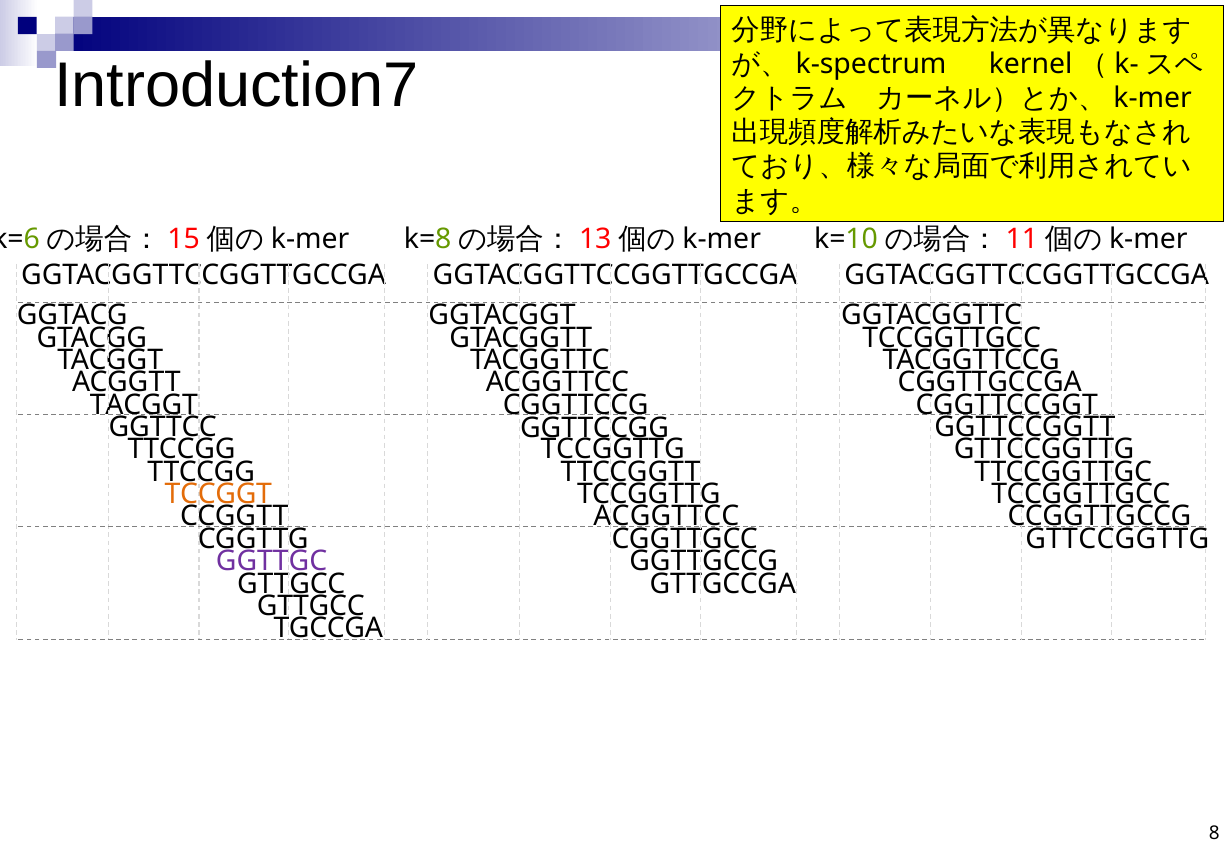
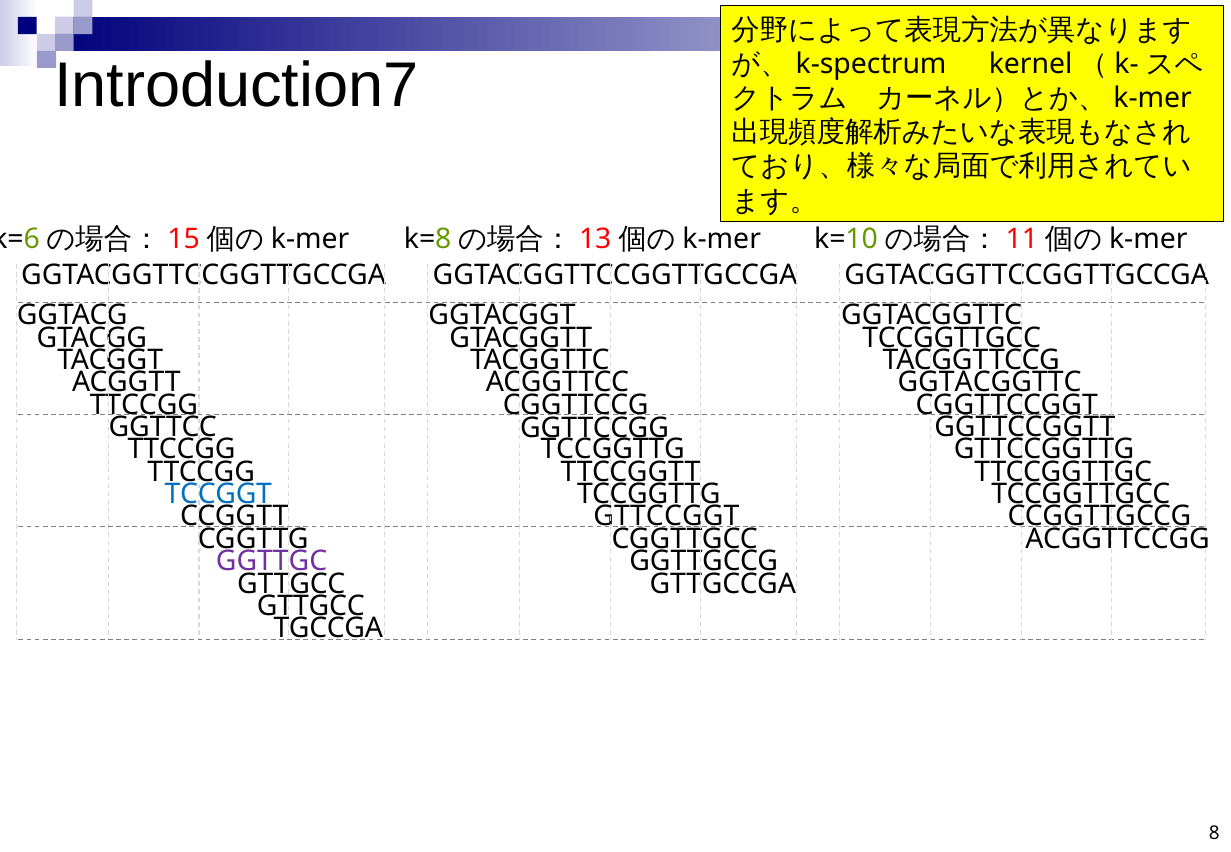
CGGTTGCCGA at (990, 382): CGGTTGCCGA -> GGTACGGTTC
TACGGT at (144, 405): TACGGT -> TTCCGG
TCCGGT colour: orange -> blue
ACGGTTCC at (666, 517): ACGGTTCC -> GTTCCGGT
GTTCCGGTTG at (1117, 539): GTTCCGGTTG -> ACGGTTCCGG
